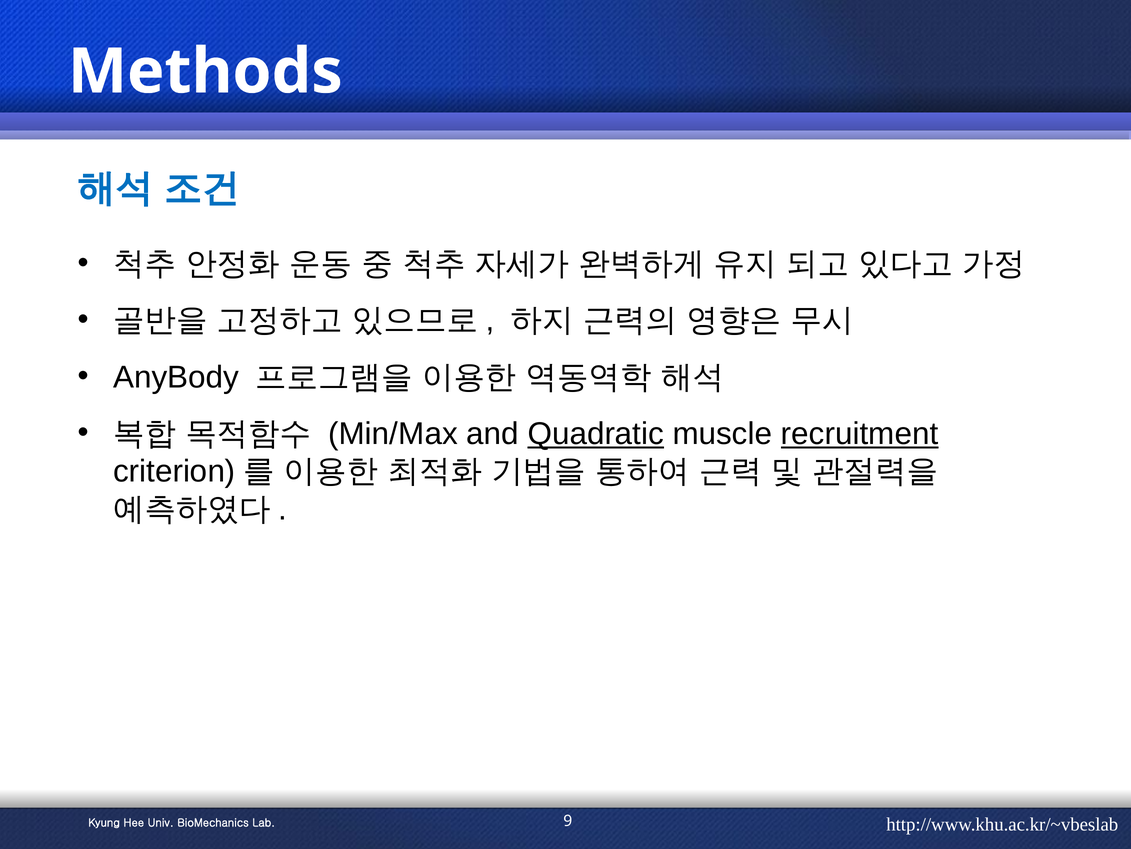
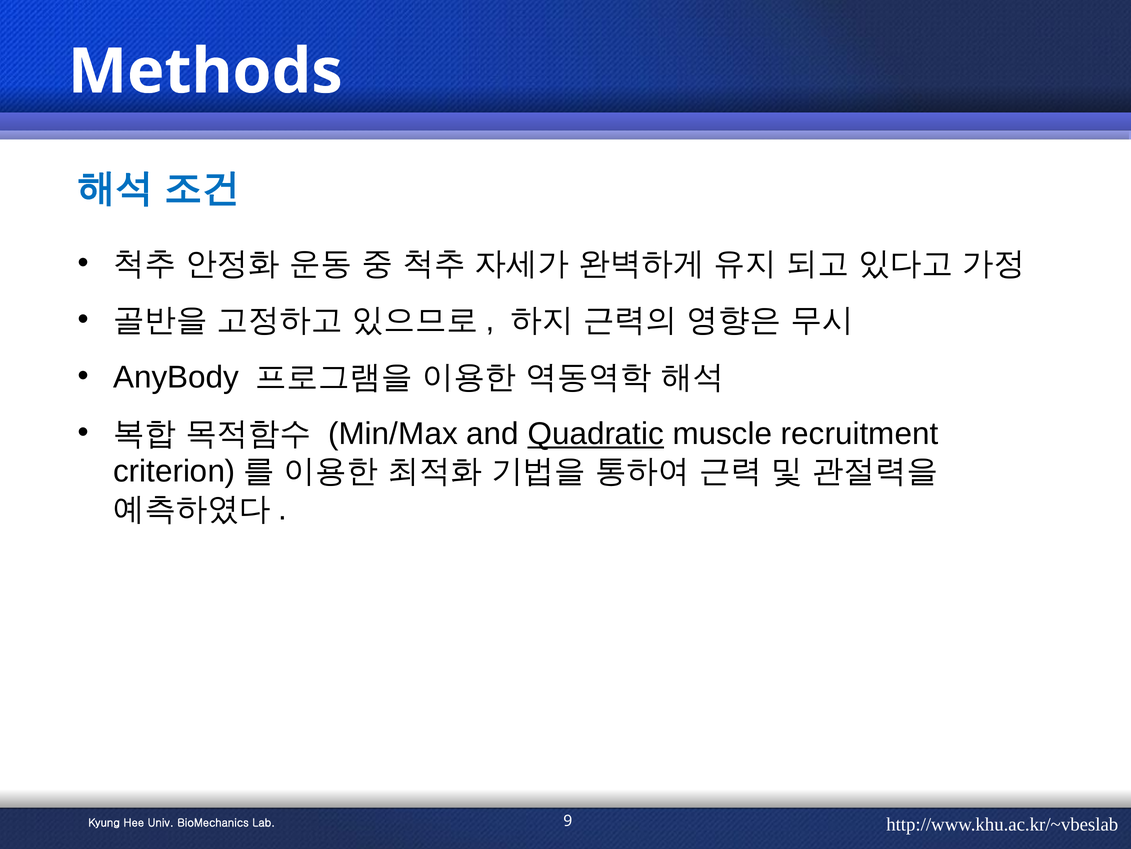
recruitment underline: present -> none
